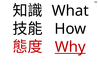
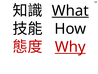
What underline: none -> present
